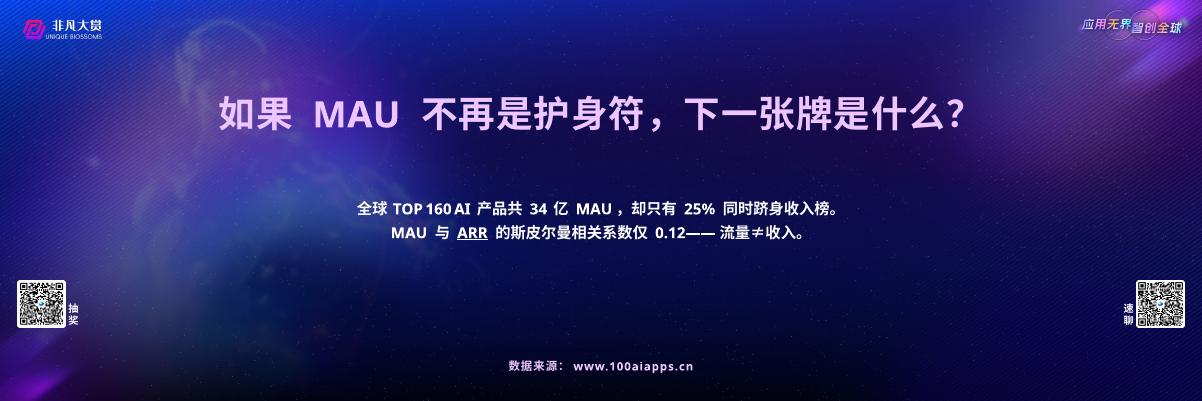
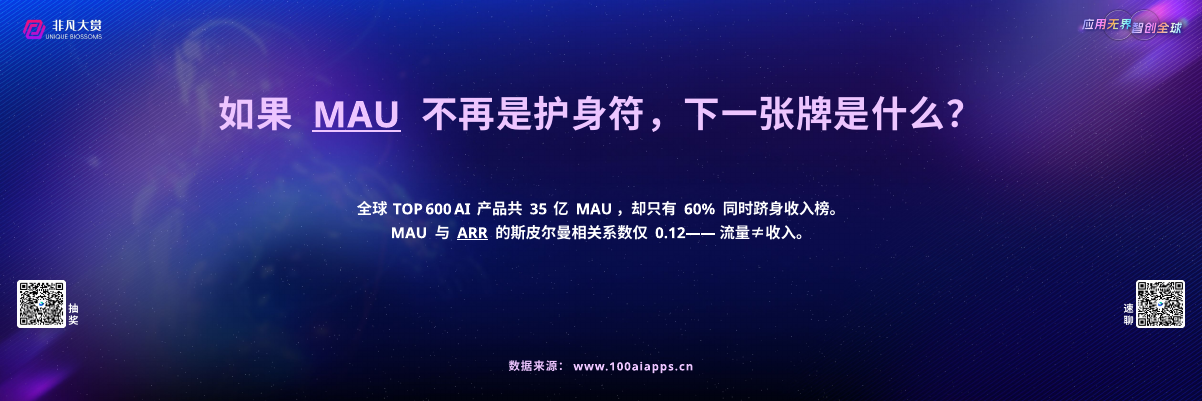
MAU at (356, 115) underline: none -> present
160: 160 -> 600
34: 34 -> 35
25%: 25% -> 60%
